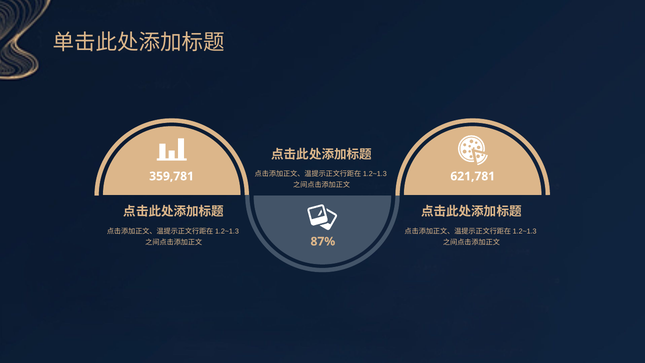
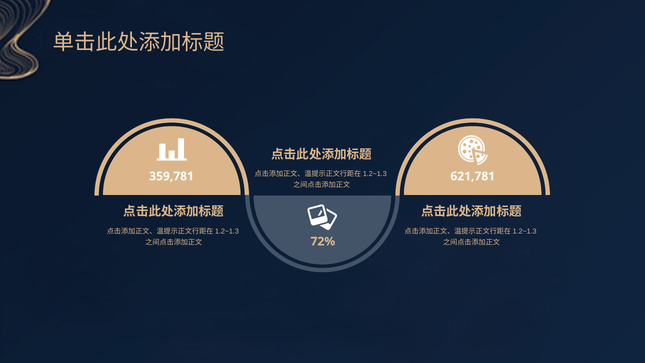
87%: 87% -> 72%
